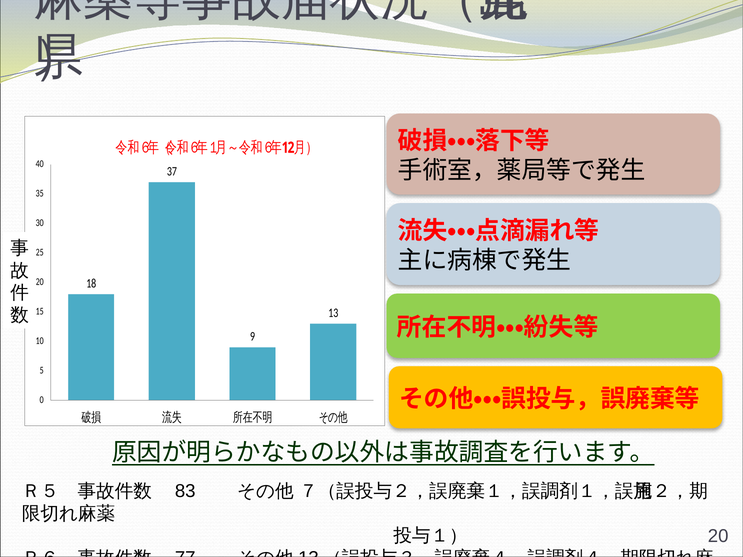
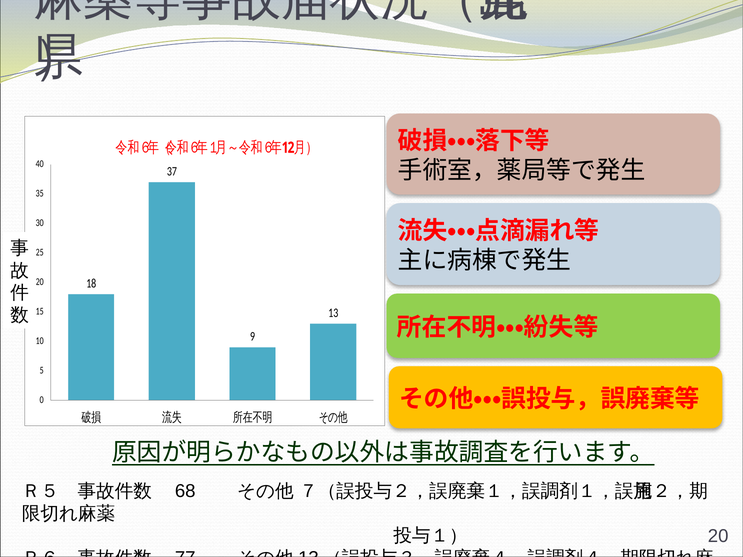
83: 83 -> 68
